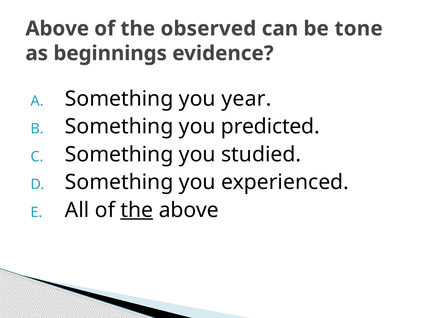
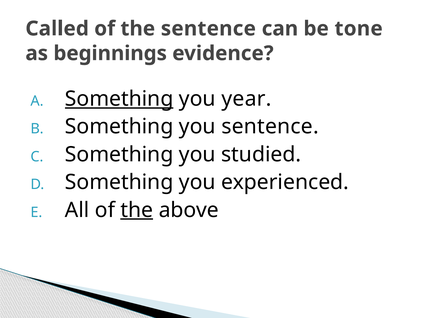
Above at (57, 29): Above -> Called
the observed: observed -> sentence
Something at (119, 99) underline: none -> present
you predicted: predicted -> sentence
